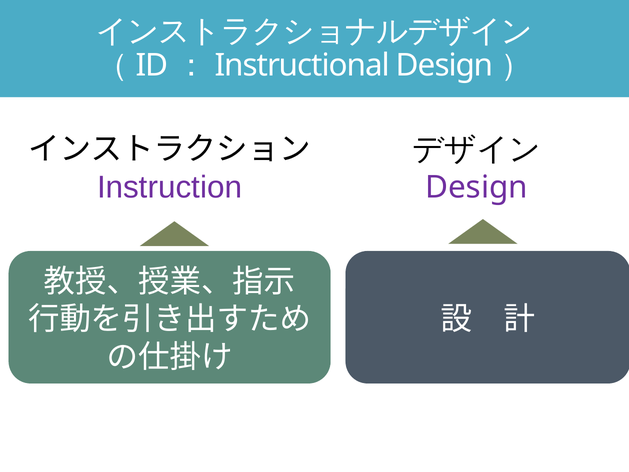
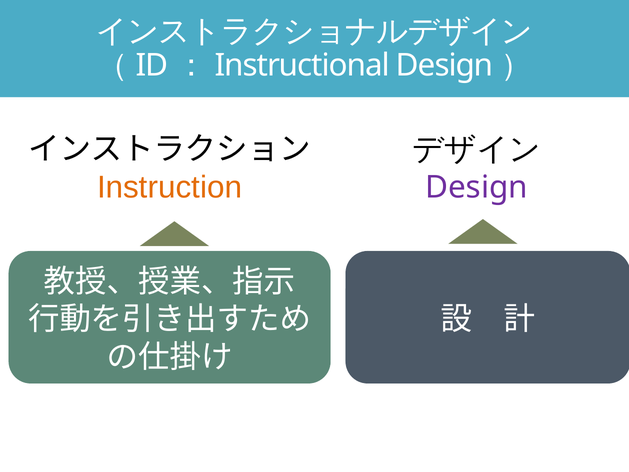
Instruction colour: purple -> orange
